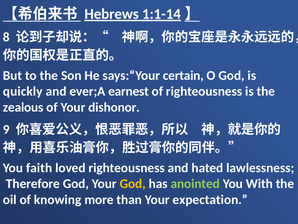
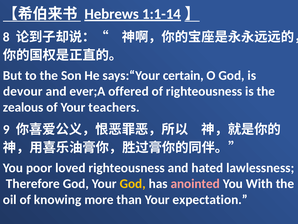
quickly: quickly -> devour
earnest: earnest -> offered
dishonor: dishonor -> teachers
faith: faith -> poor
anointed colour: light green -> pink
